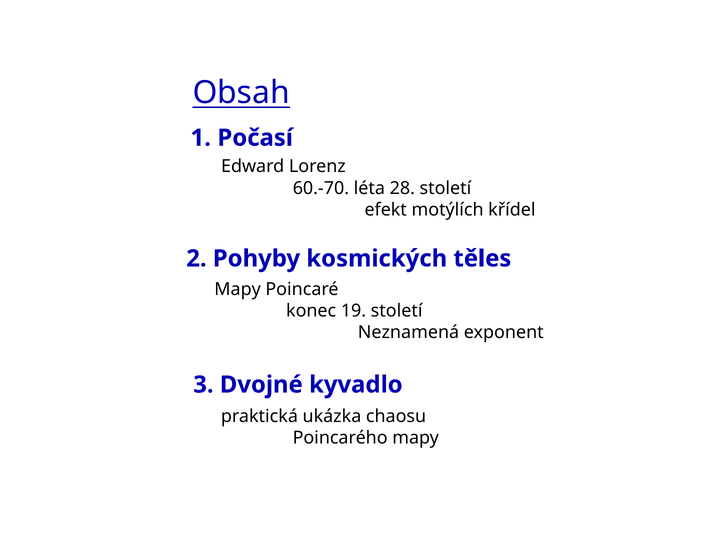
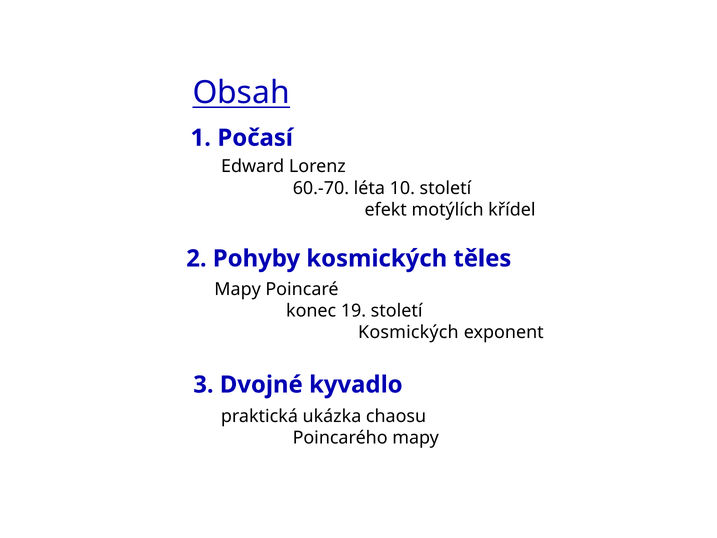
28: 28 -> 10
Neznamená at (408, 332): Neznamená -> Kosmických
